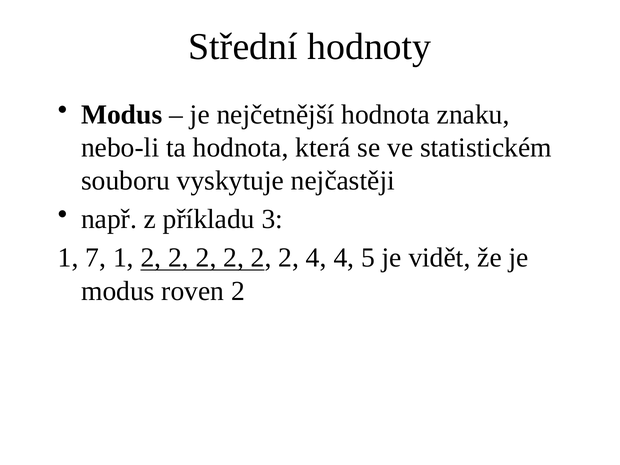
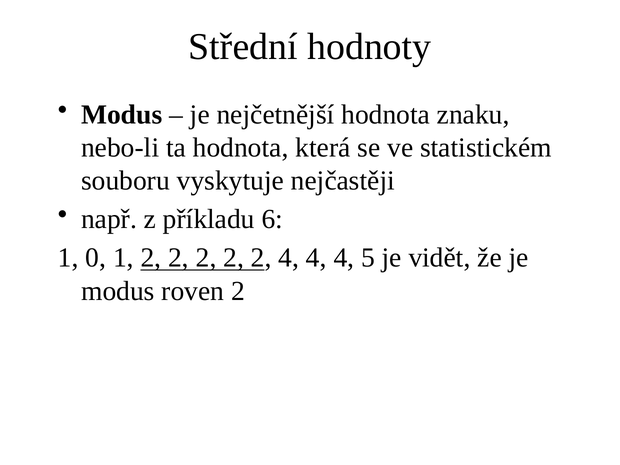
3: 3 -> 6
7: 7 -> 0
2 at (289, 258): 2 -> 4
